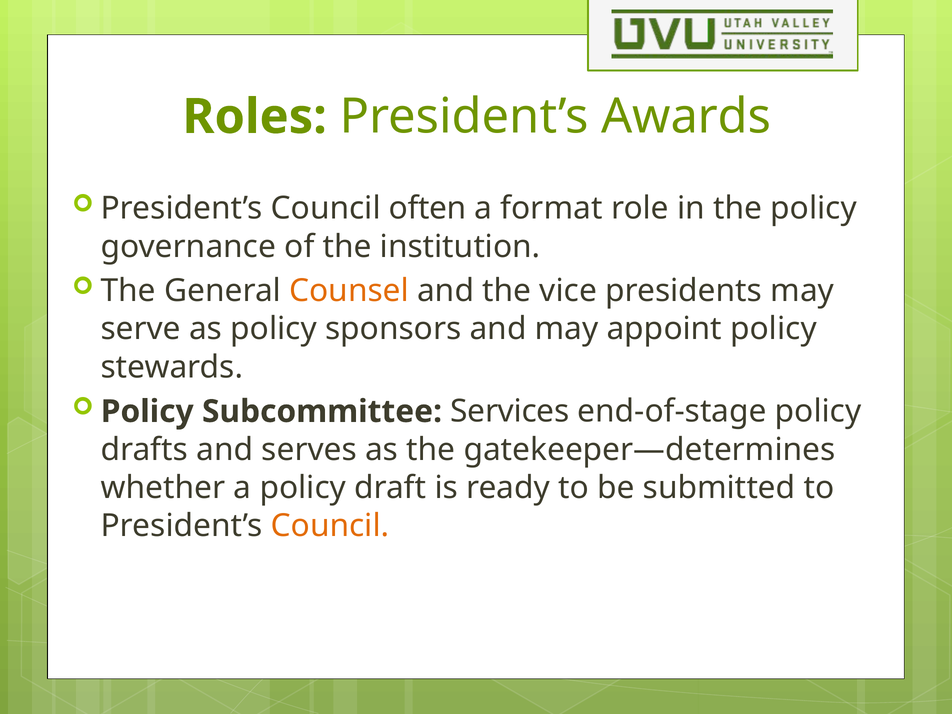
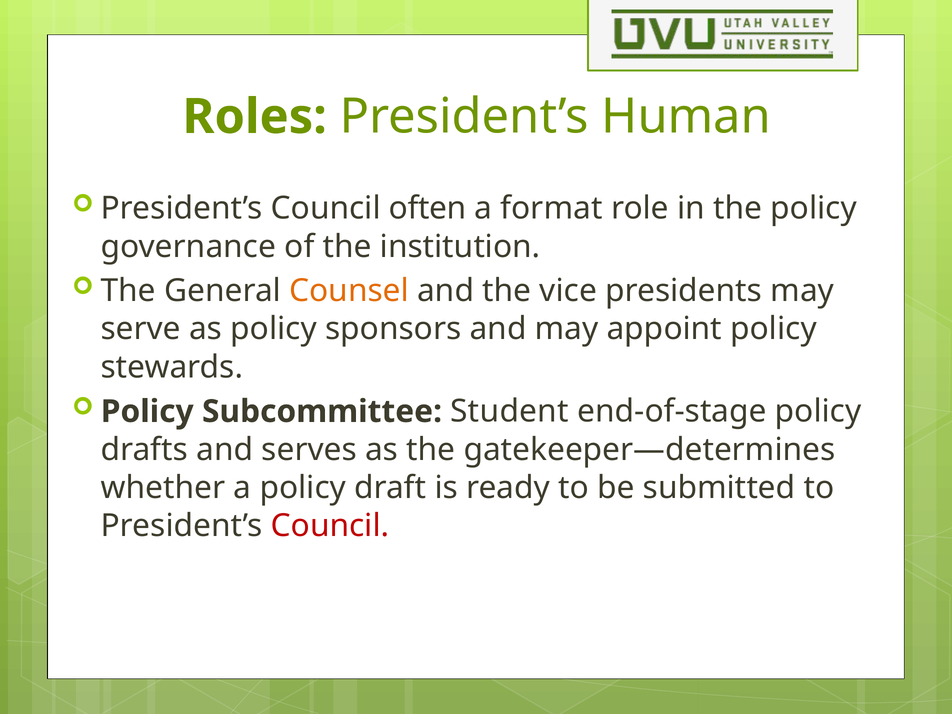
Awards: Awards -> Human
Services: Services -> Student
Council at (330, 526) colour: orange -> red
